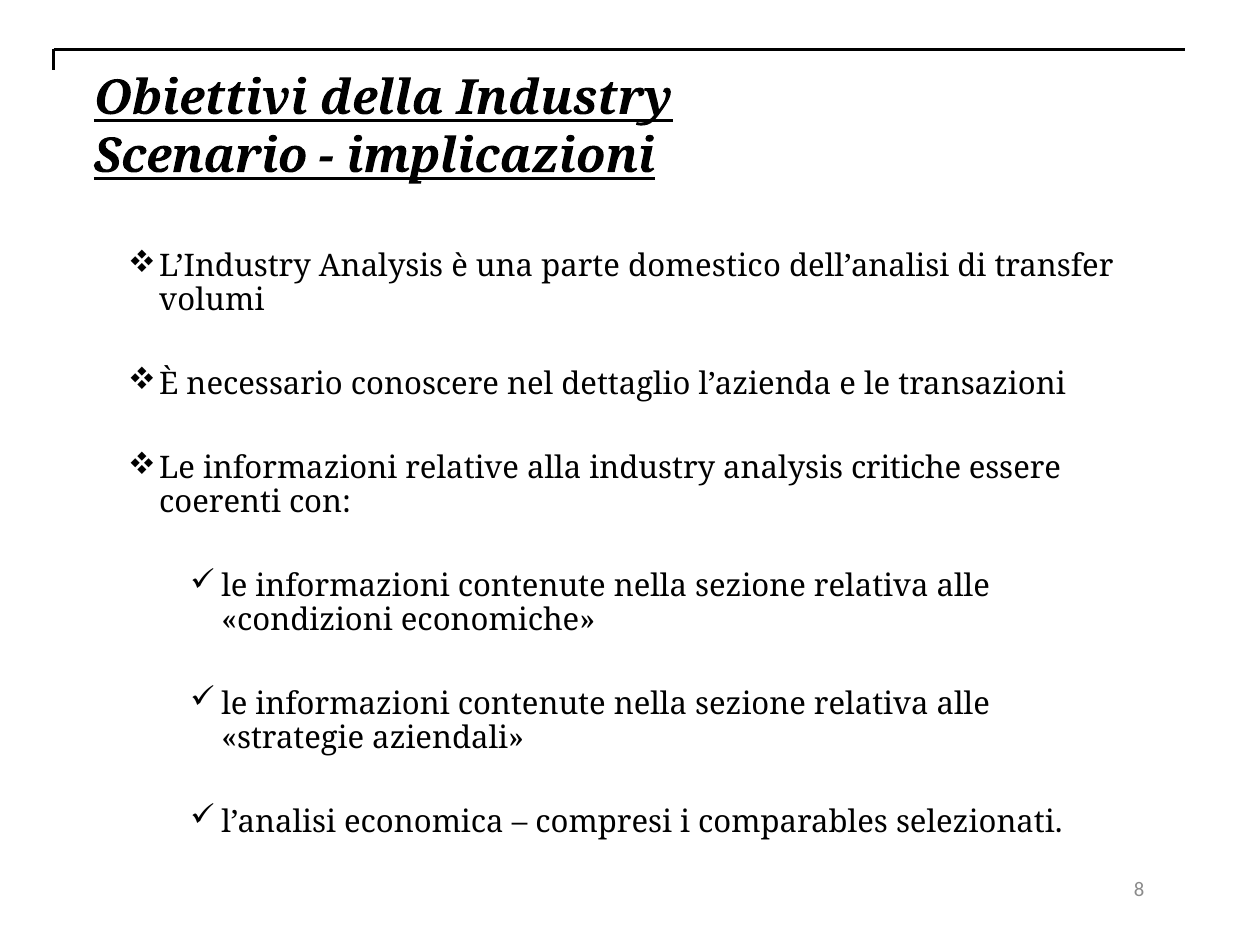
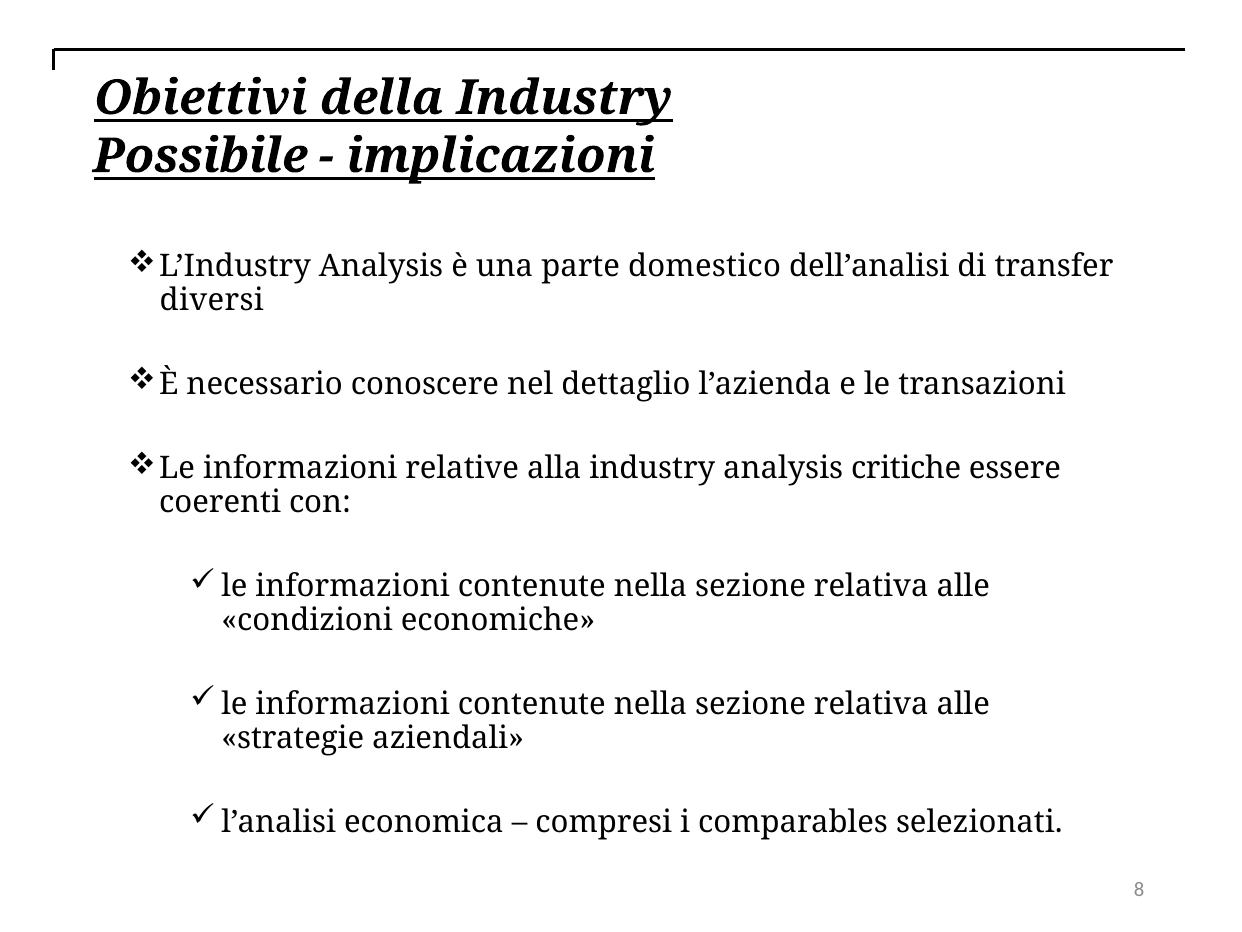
Scenario: Scenario -> Possibile
volumi: volumi -> diversi
